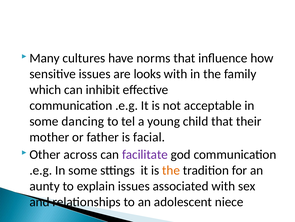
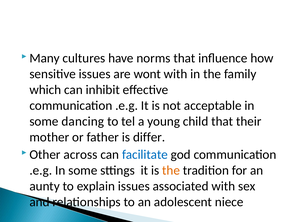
looks: looks -> wont
facial: facial -> differ
facilitate colour: purple -> blue
